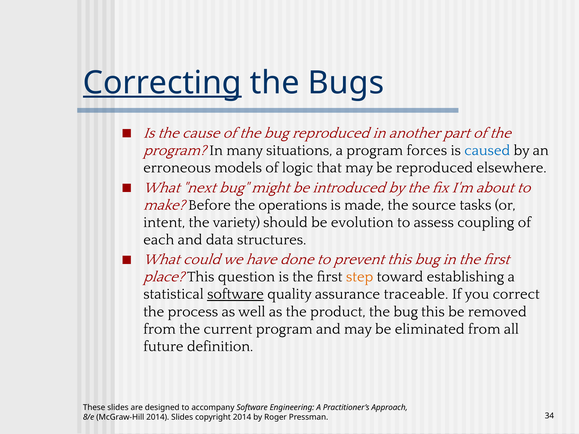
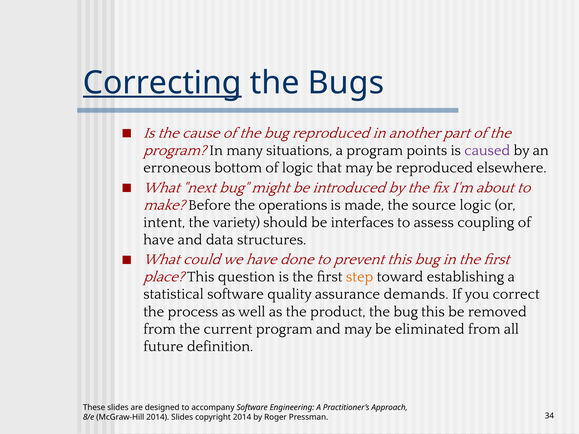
forces: forces -> points
caused colour: blue -> purple
models: models -> bottom
source tasks: tasks -> logic
evolution: evolution -> interfaces
each at (159, 240): each -> have
software at (235, 294) underline: present -> none
traceable: traceable -> demands
